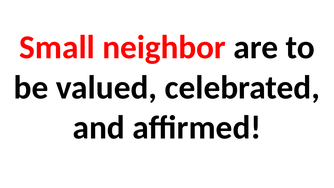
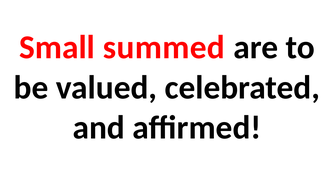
neighbor: neighbor -> summed
